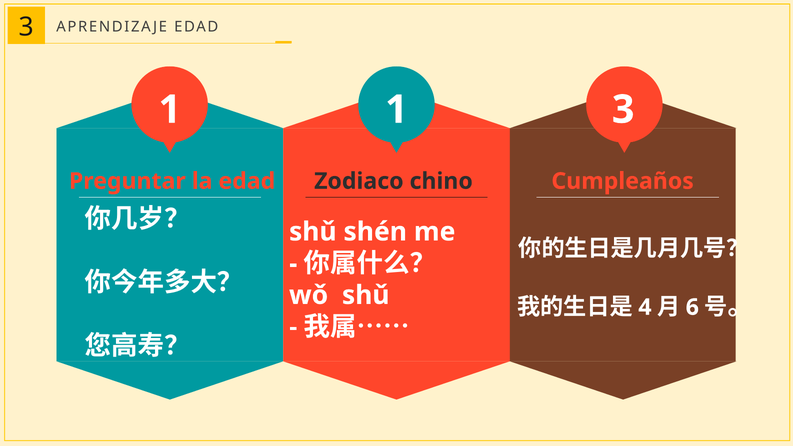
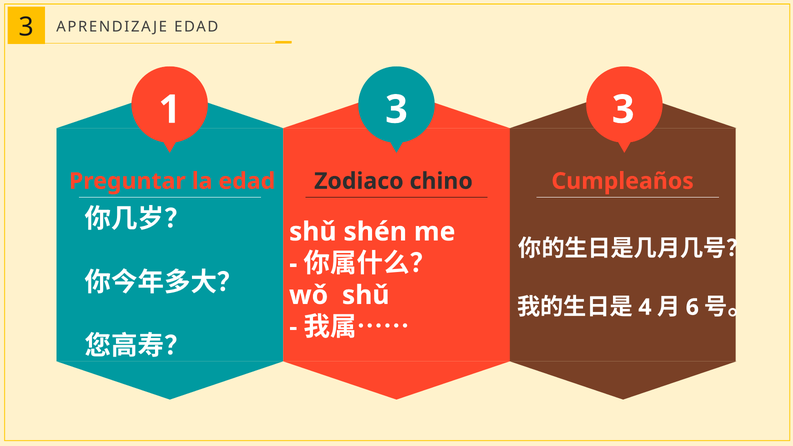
1 1: 1 -> 3
